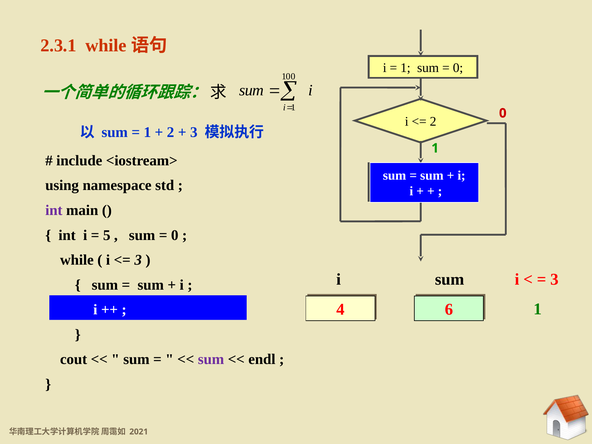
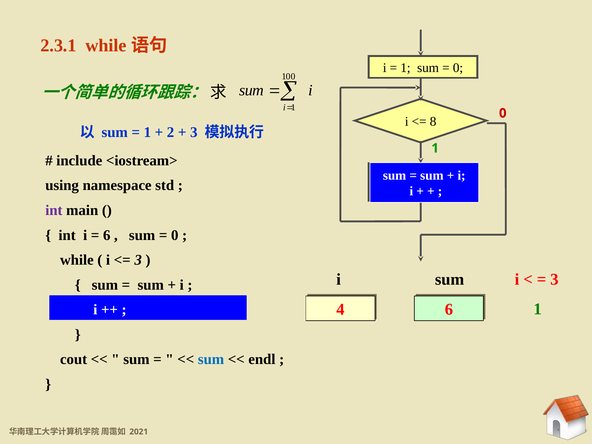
2 at (433, 122): 2 -> 8
5 at (107, 235): 5 -> 6
sum at (211, 359) colour: purple -> blue
